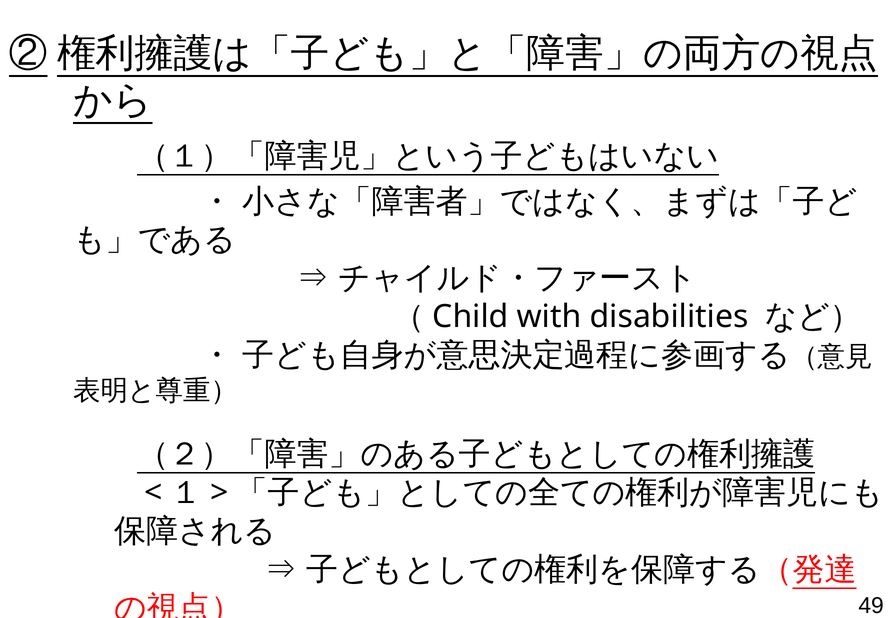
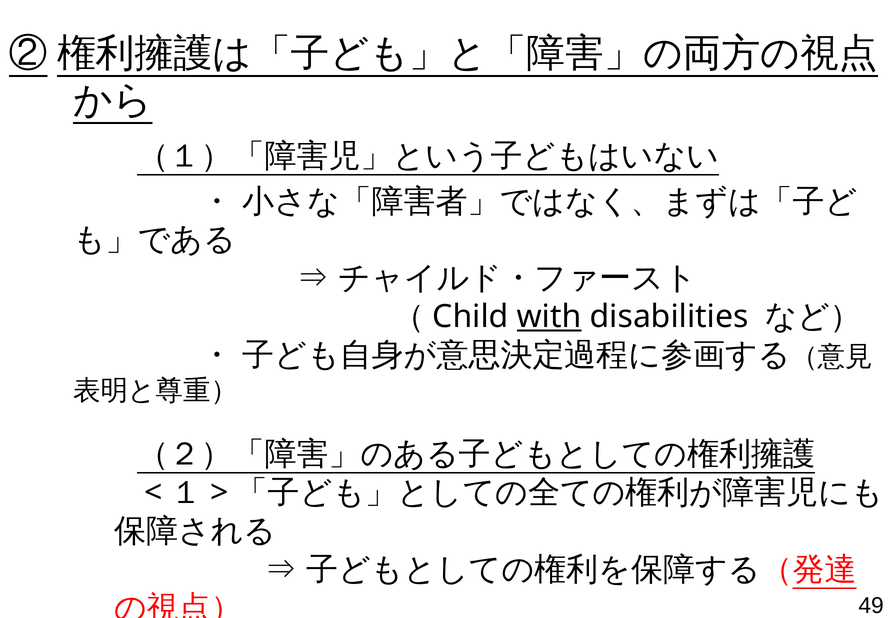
with underline: none -> present
